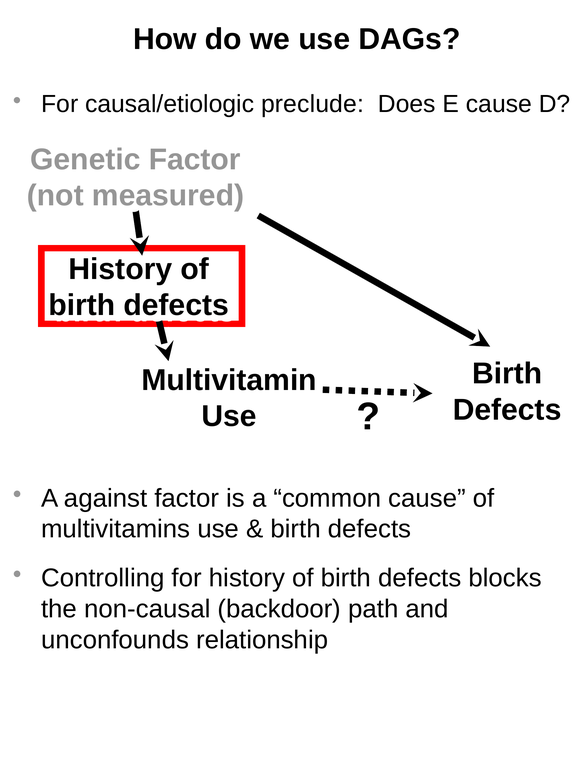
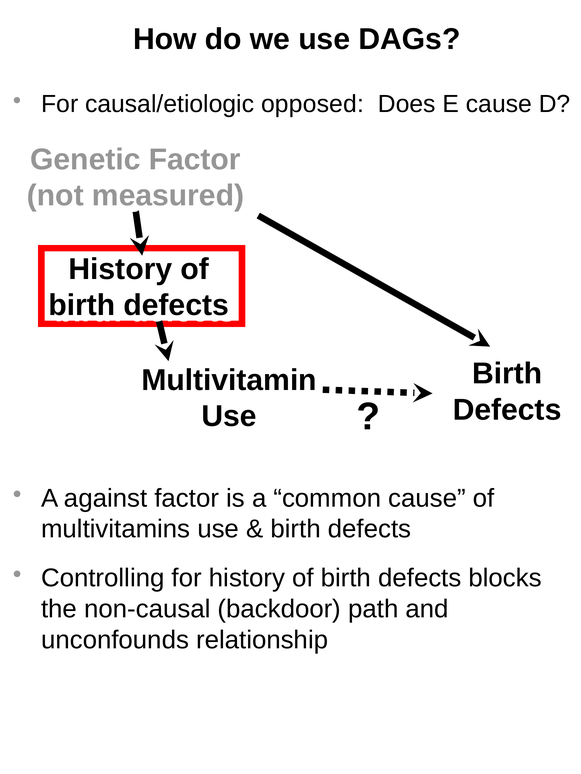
preclude: preclude -> opposed
